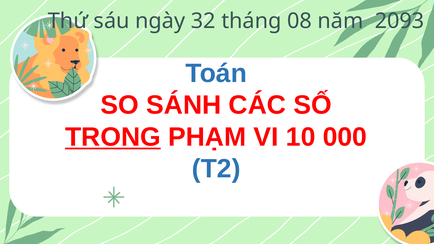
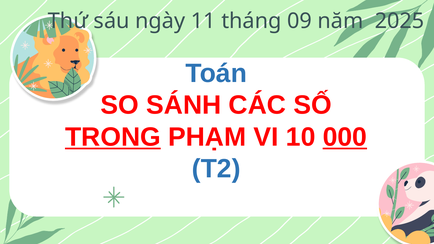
32: 32 -> 11
08: 08 -> 09
2093: 2093 -> 2025
000 underline: none -> present
